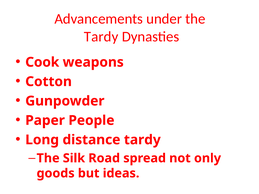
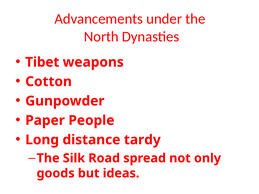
Tardy at (101, 37): Tardy -> North
Cook: Cook -> Tibet
